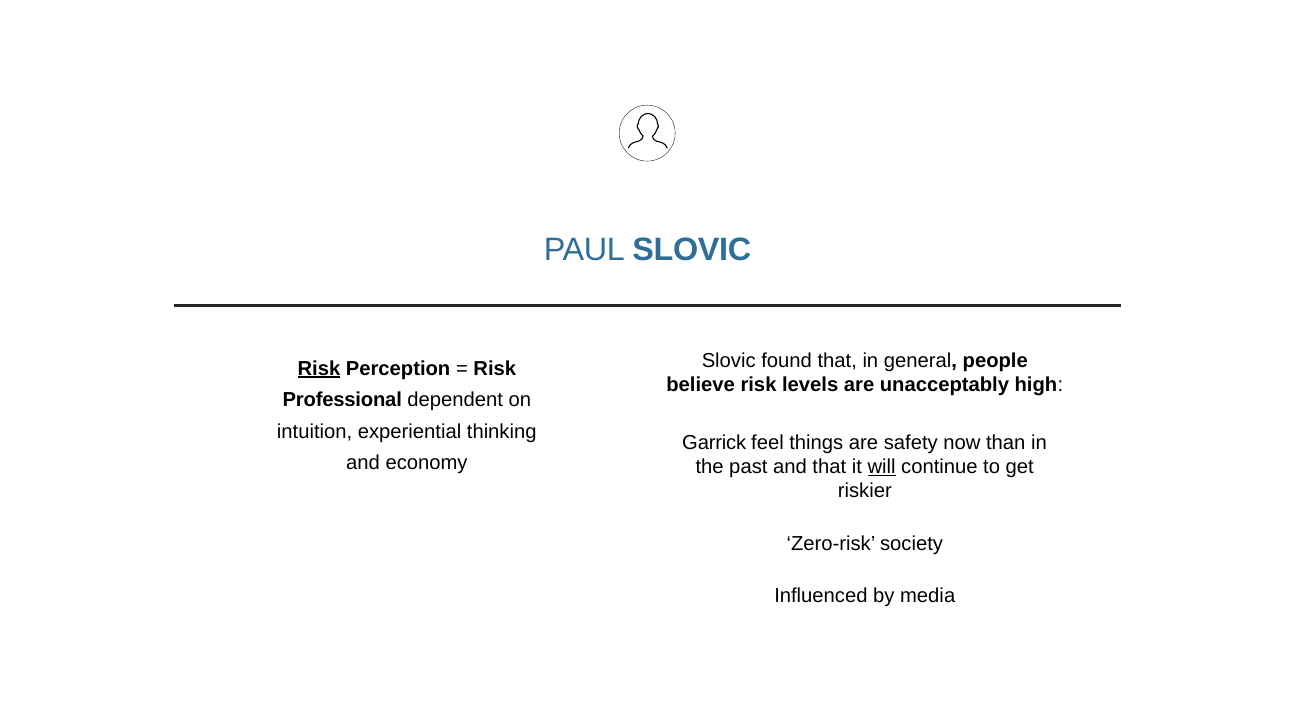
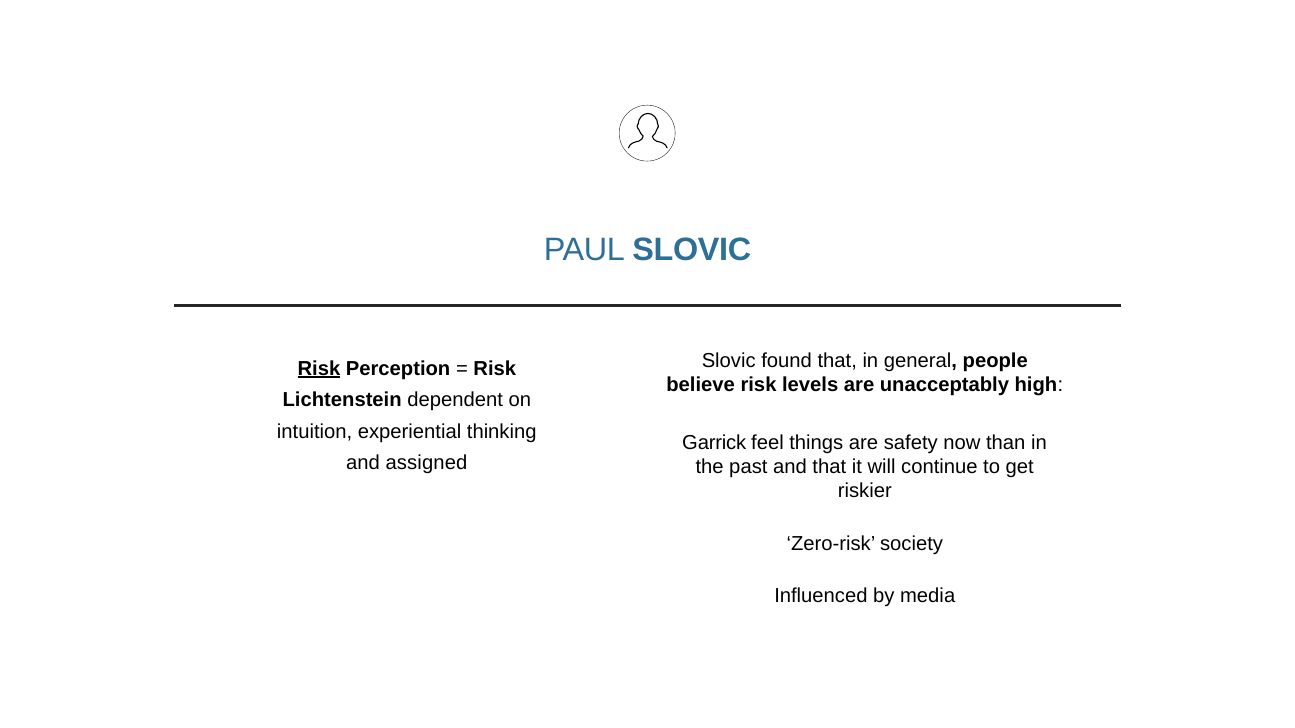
Professional: Professional -> Lichtenstein
economy: economy -> assigned
will underline: present -> none
